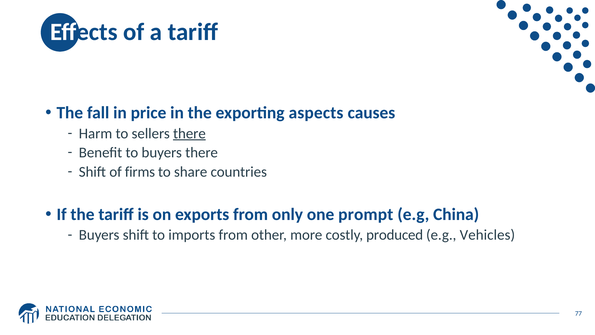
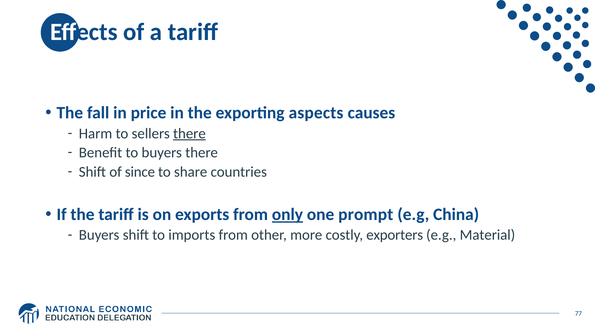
firms: firms -> since
only underline: none -> present
produced: produced -> exporters
Vehicles: Vehicles -> Material
